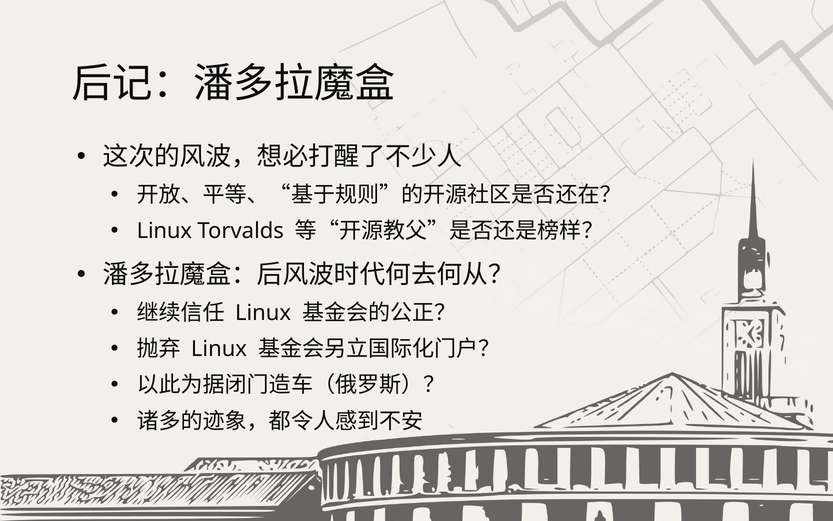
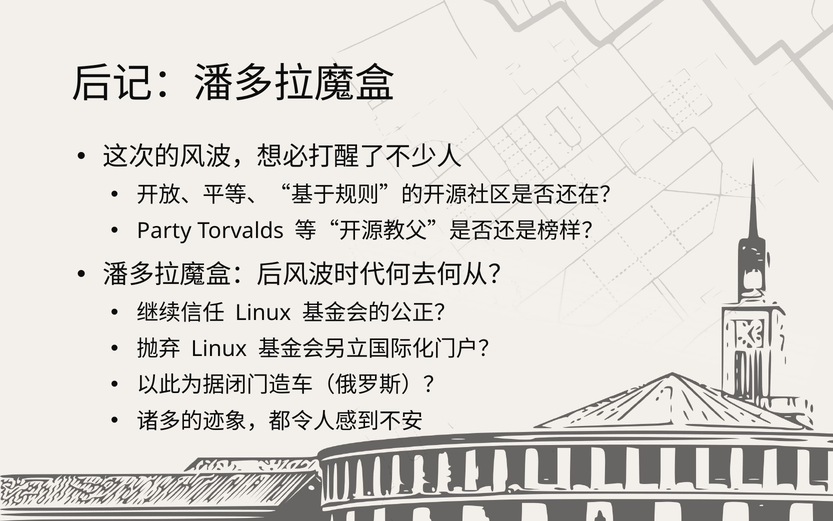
Linux at (164, 231): Linux -> Party
